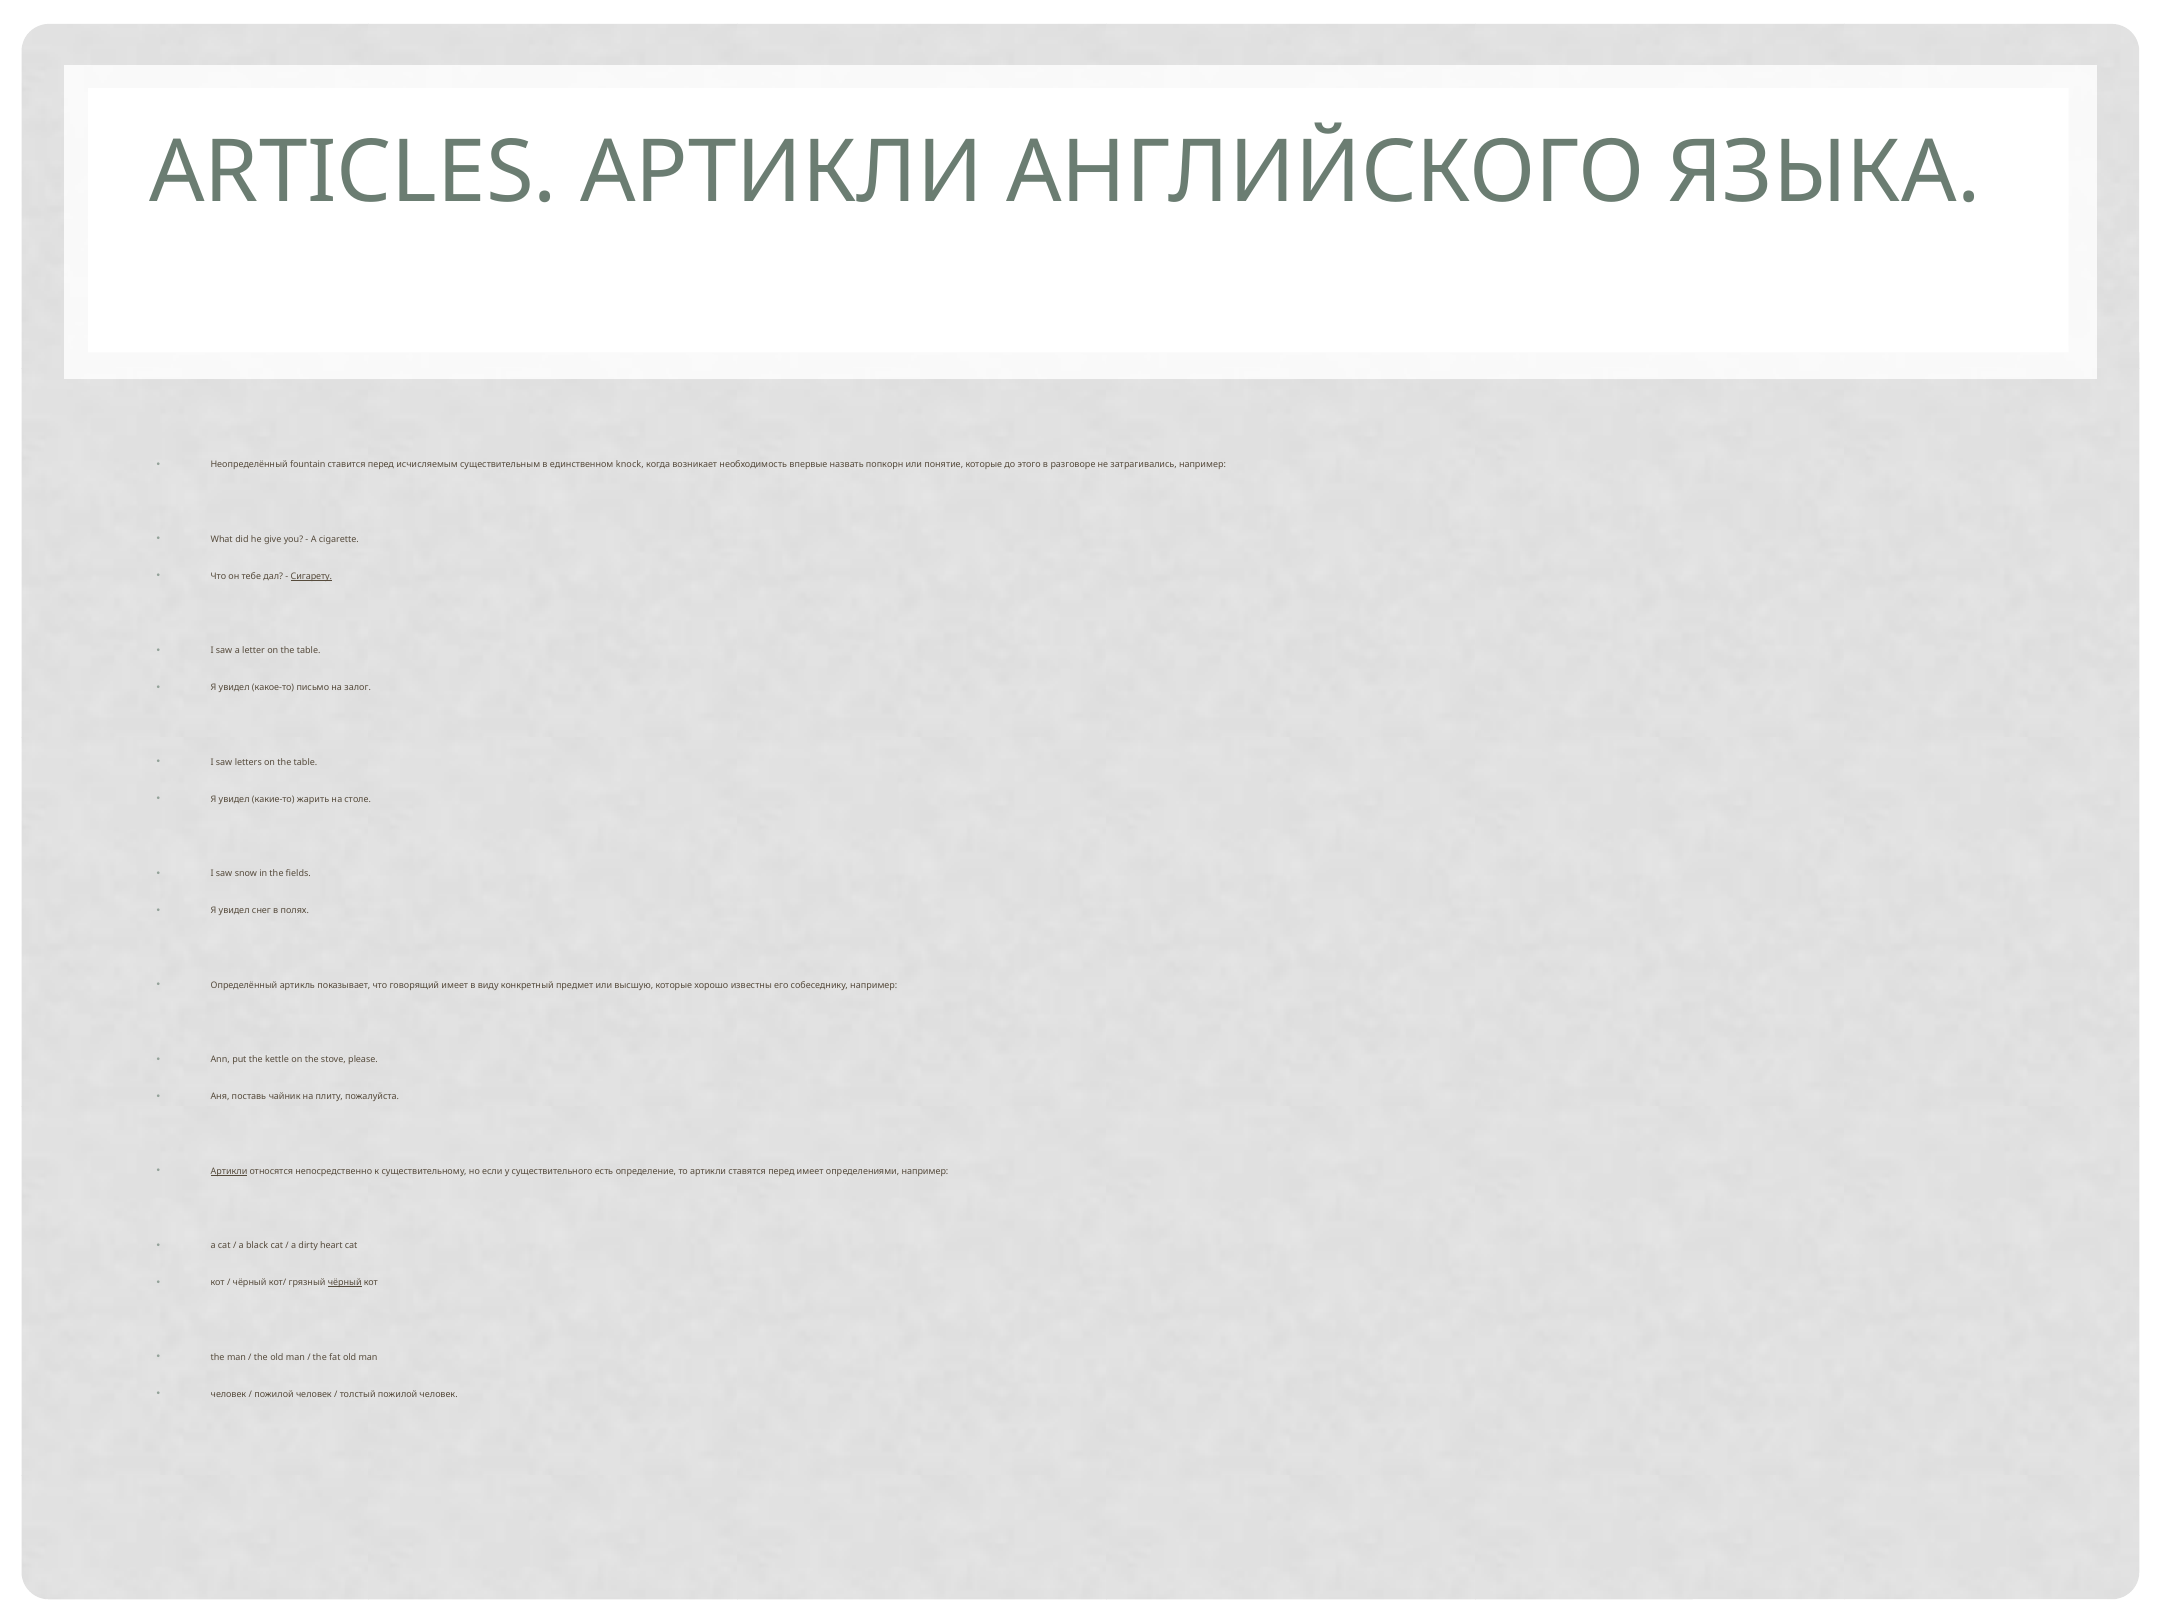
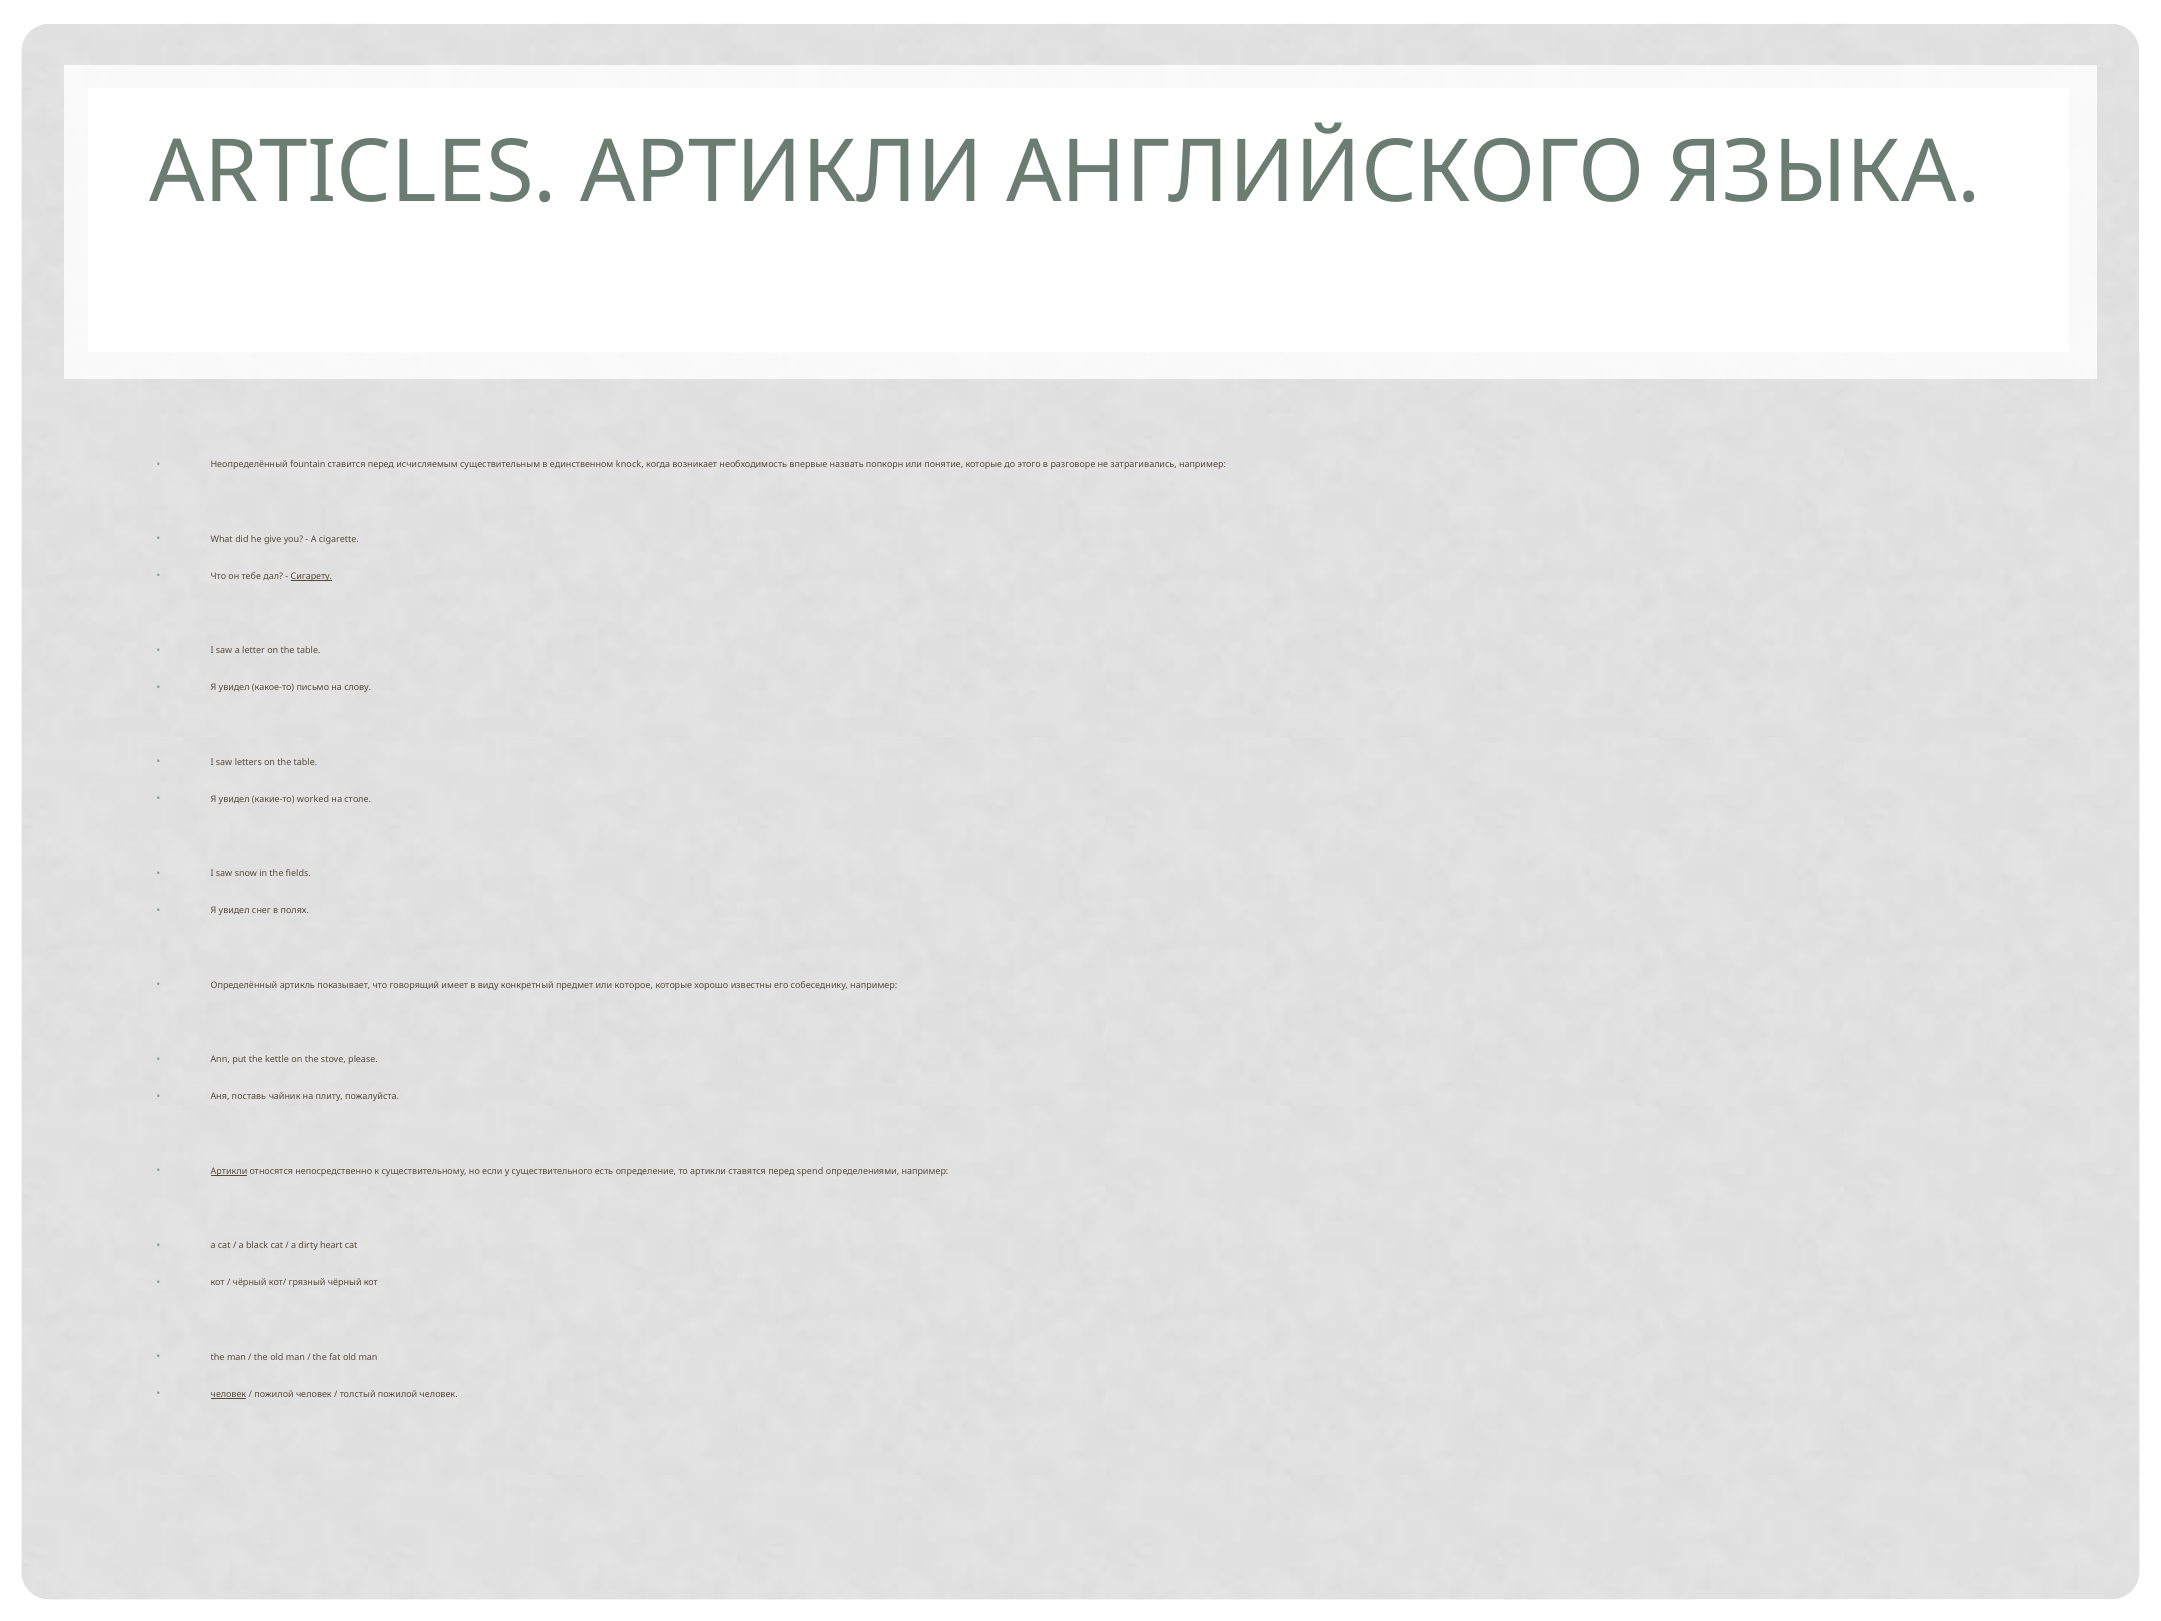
залог: залог -> слову
жарить: жарить -> worked
высшую: высшую -> которое
перед имеет: имеет -> spend
чёрный at (345, 1283) underline: present -> none
человек at (228, 1394) underline: none -> present
